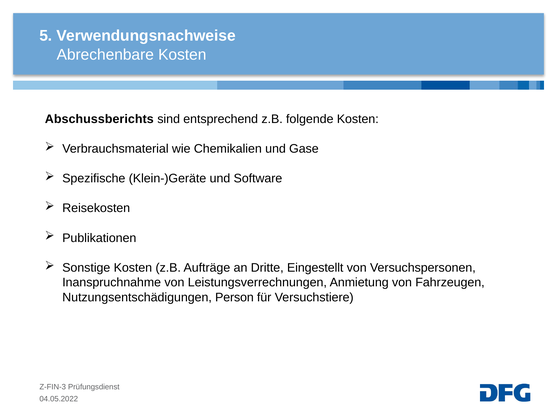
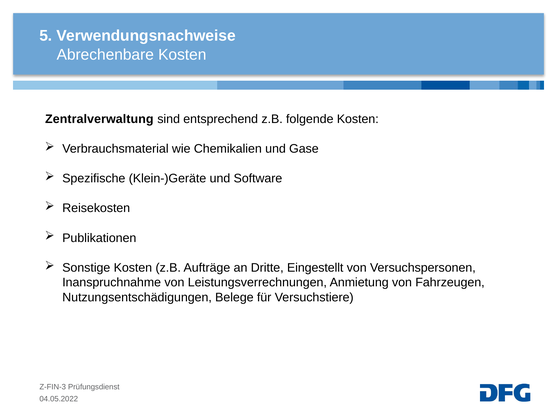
Abschussberichts: Abschussberichts -> Zentralverwaltung
Person: Person -> Belege
